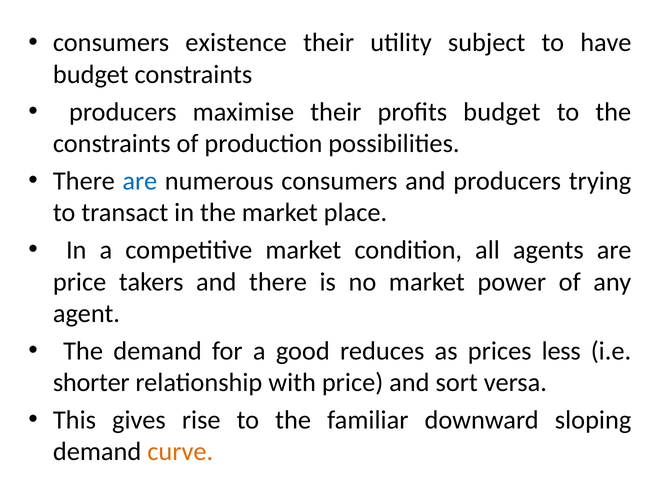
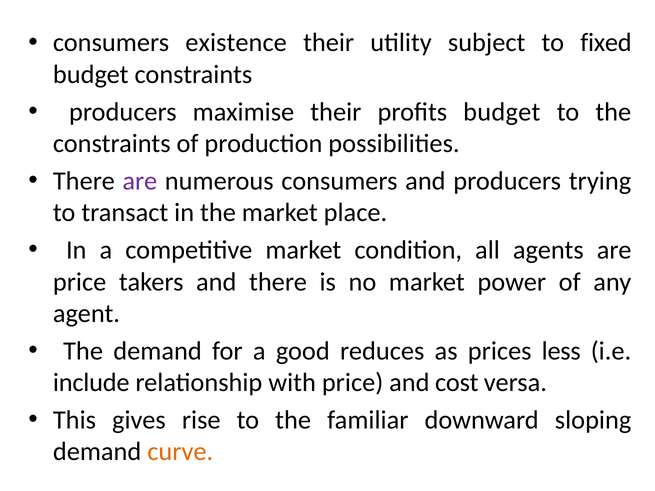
have: have -> fixed
are at (140, 181) colour: blue -> purple
shorter: shorter -> include
sort: sort -> cost
